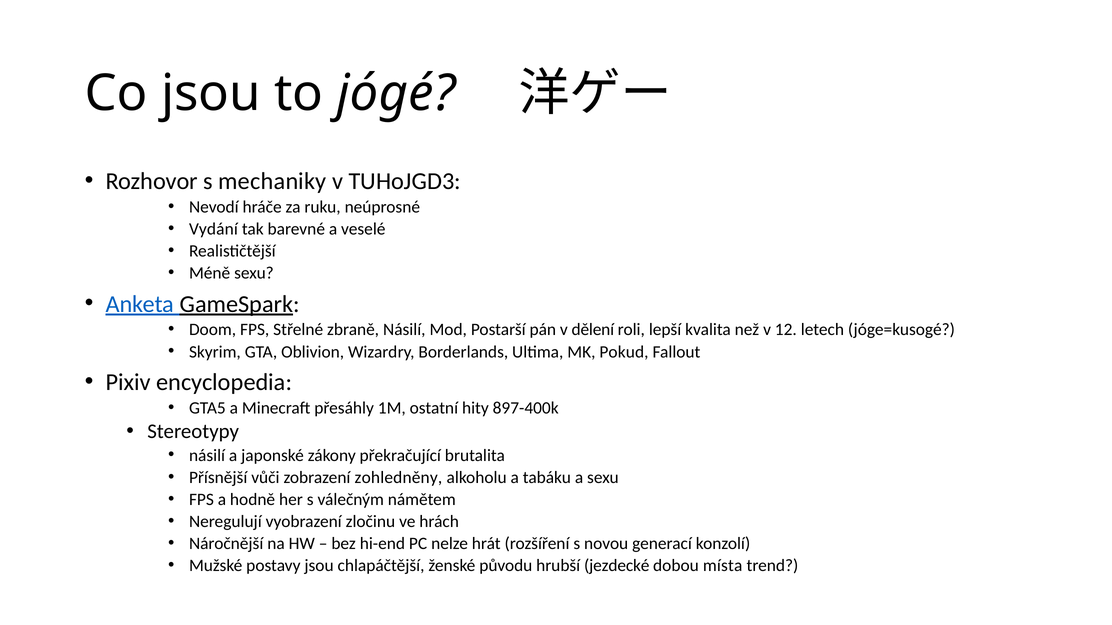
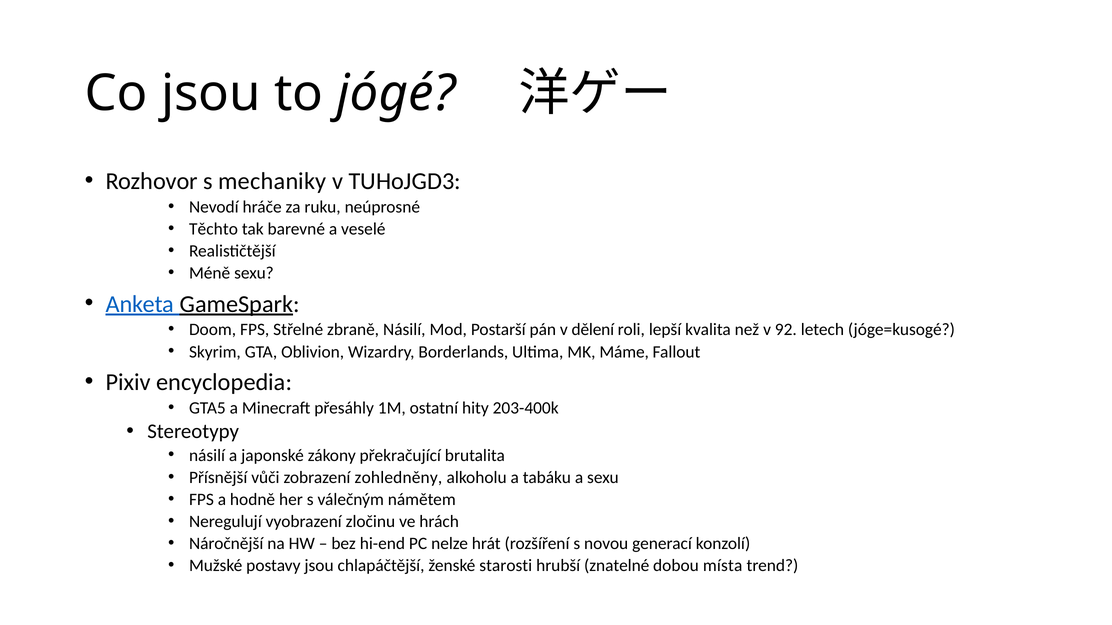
Vydání: Vydání -> Těchto
12: 12 -> 92
Pokud: Pokud -> Máme
897-400k: 897-400k -> 203-400k
původu: původu -> starosti
jezdecké: jezdecké -> znatelné
